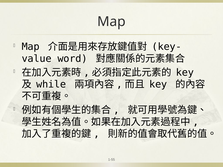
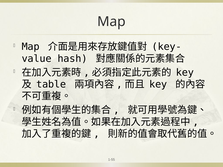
word: word -> hash
while: while -> table
